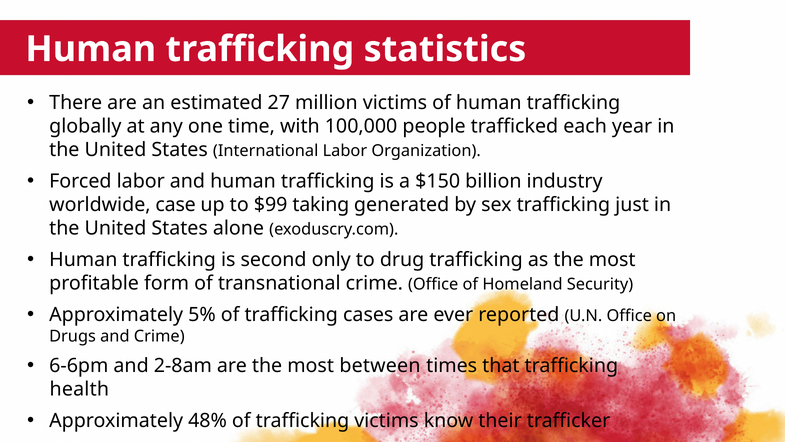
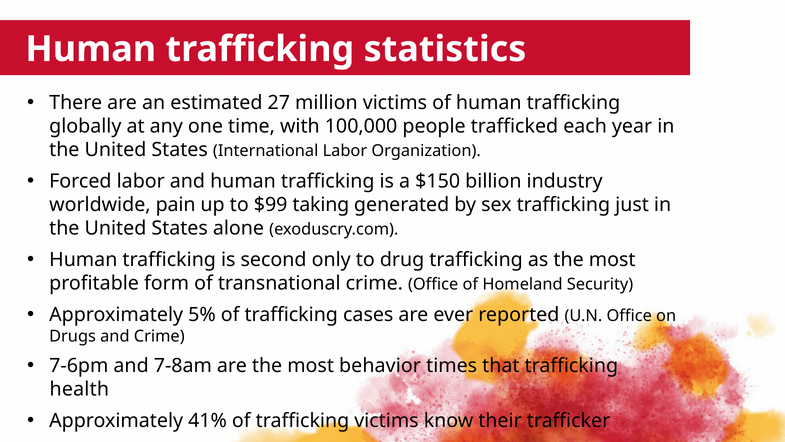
case: case -> pain
6-6pm: 6-6pm -> 7-6pm
2-8am: 2-8am -> 7-8am
between: between -> behavior
48%: 48% -> 41%
